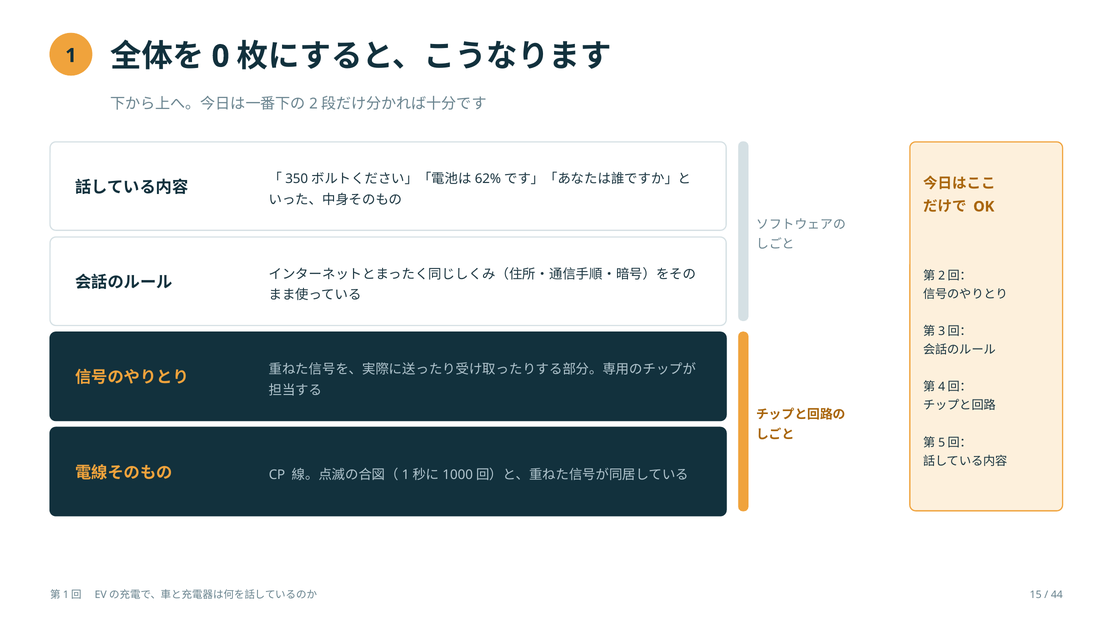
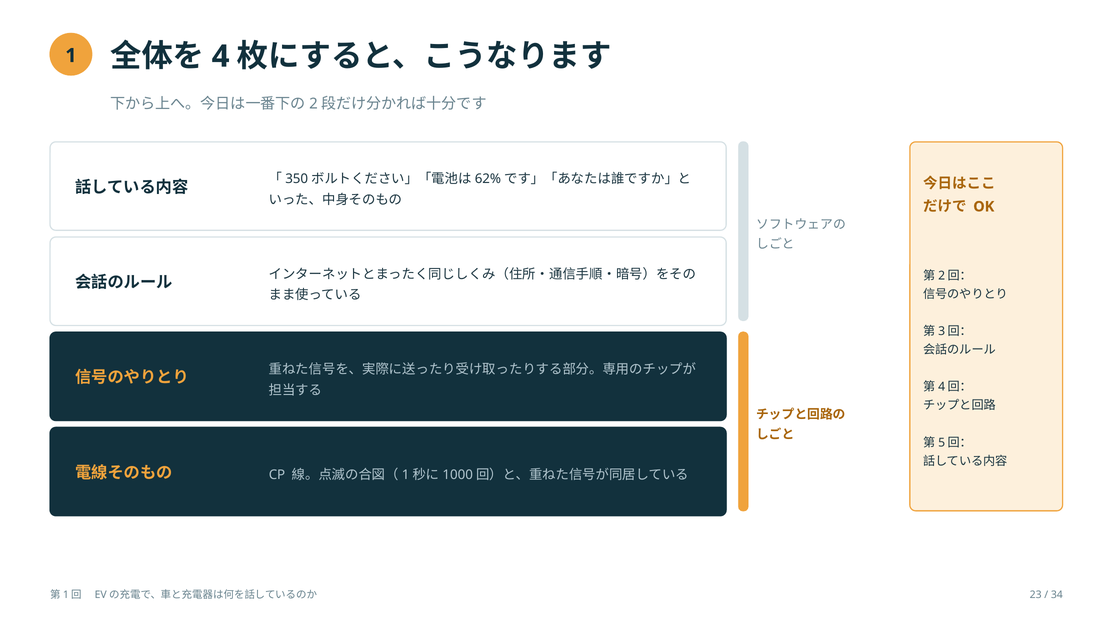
0: 0 -> 4
15: 15 -> 23
44: 44 -> 34
